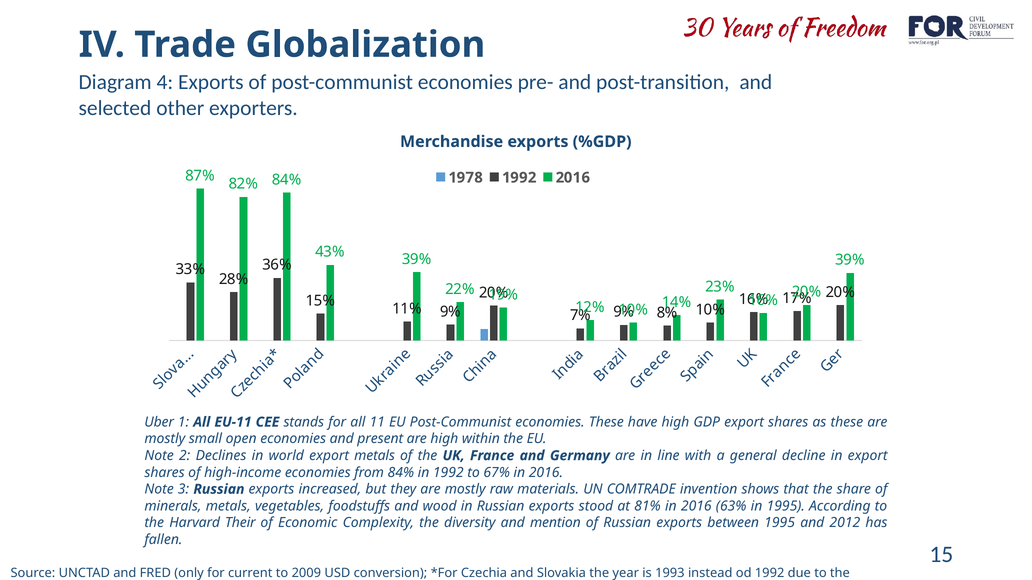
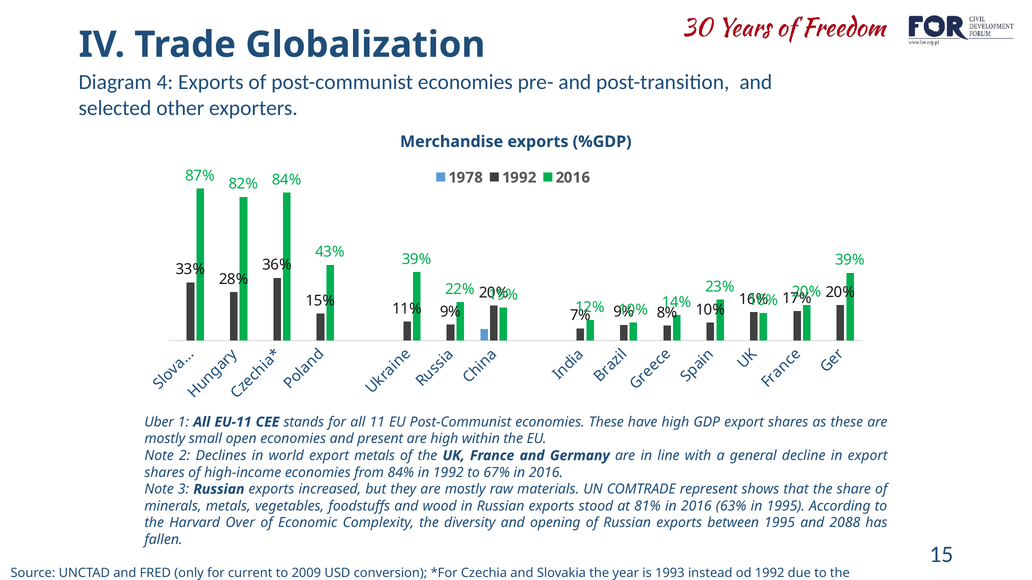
invention: invention -> represent
Their: Their -> Over
mention: mention -> opening
2012: 2012 -> 2088
